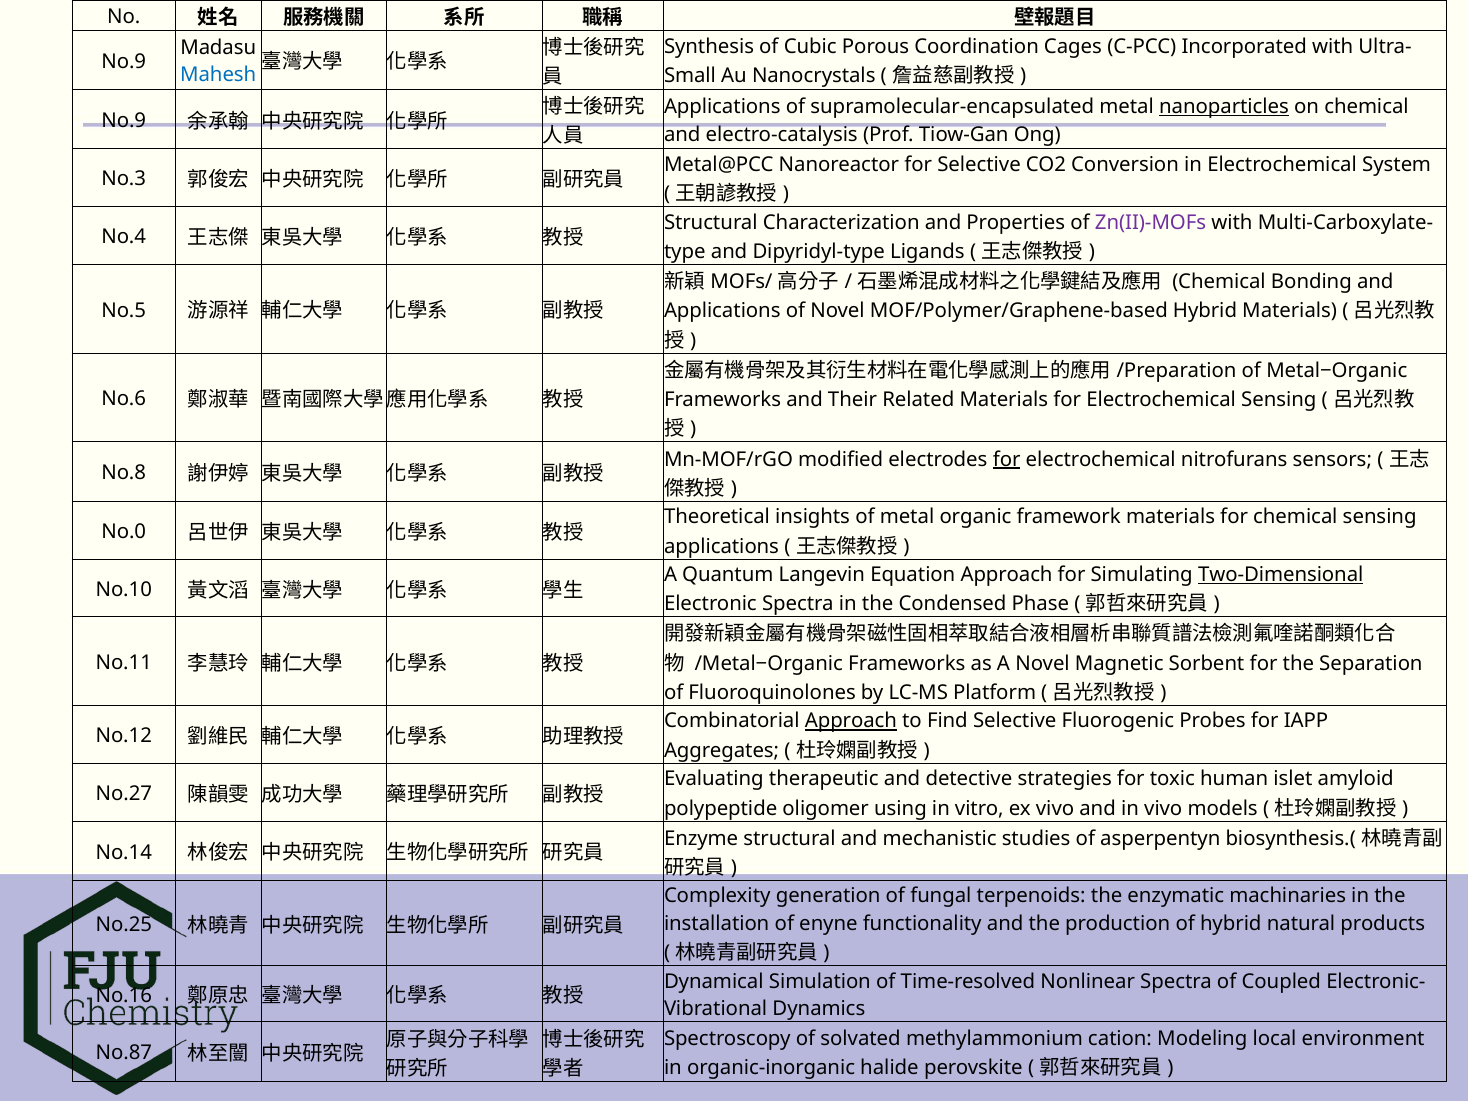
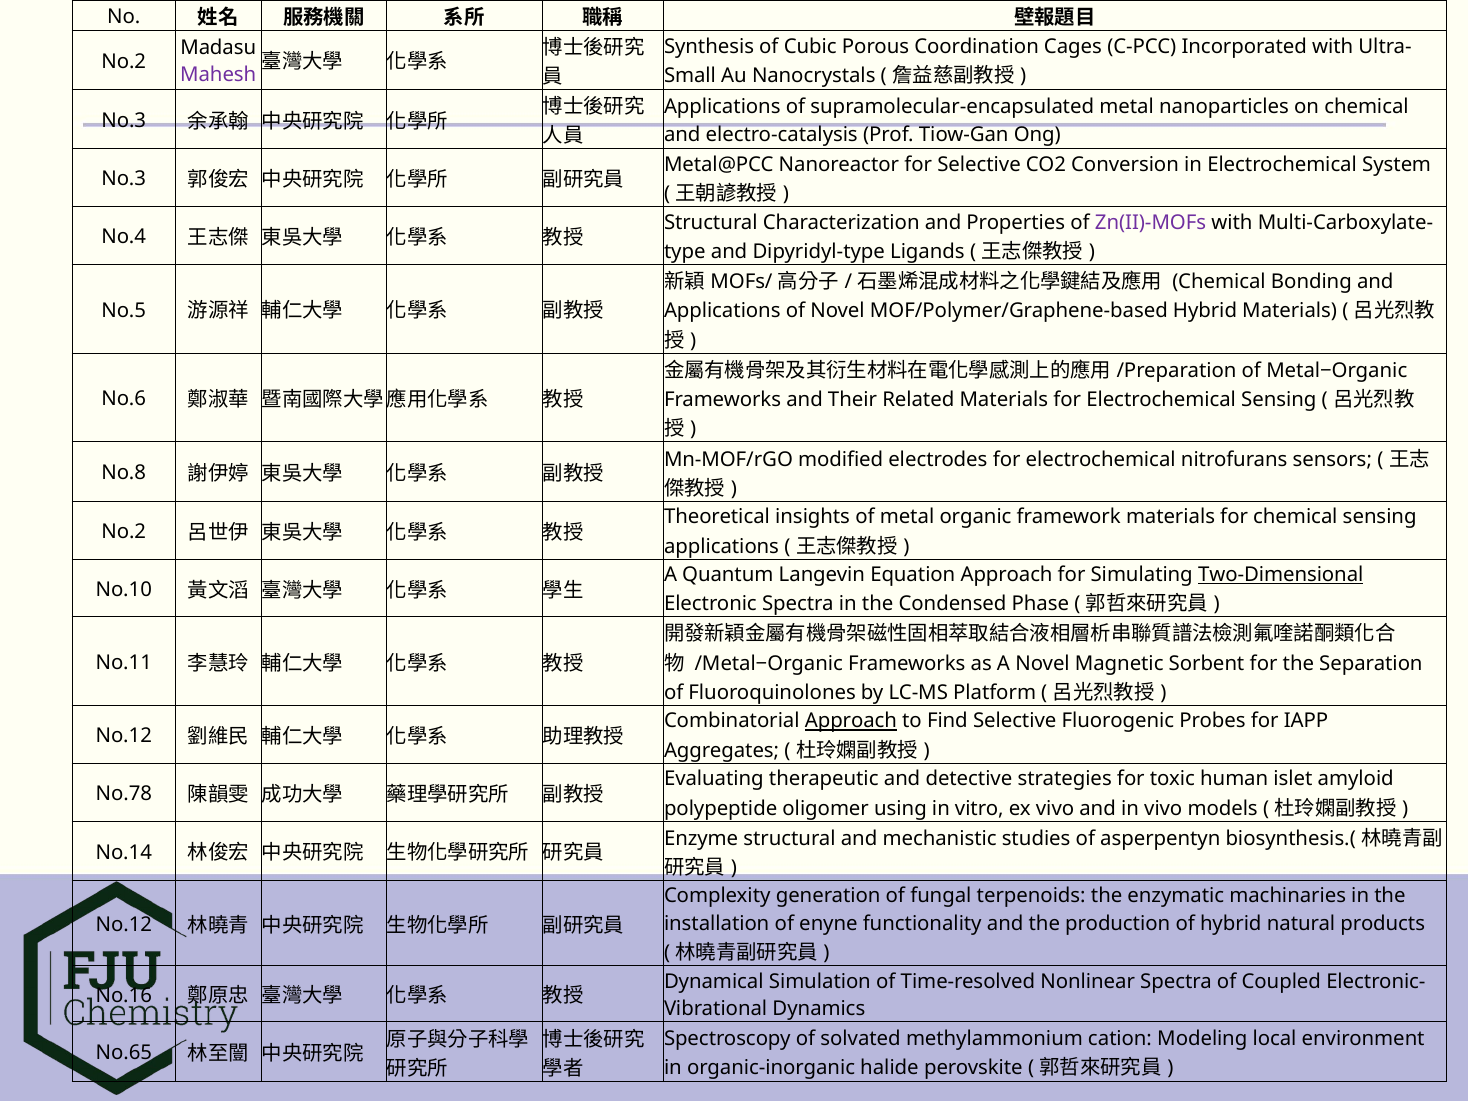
No.9 at (124, 61): No.9 -> No.2
Mahesh colour: blue -> purple
nanoparticles underline: present -> none
No.9 at (124, 121): No.9 -> No.3
for at (1007, 459) underline: present -> none
No.0 at (124, 532): No.0 -> No.2
No.27: No.27 -> No.78
No.25 at (124, 925): No.25 -> No.12
No.87: No.87 -> No.65
